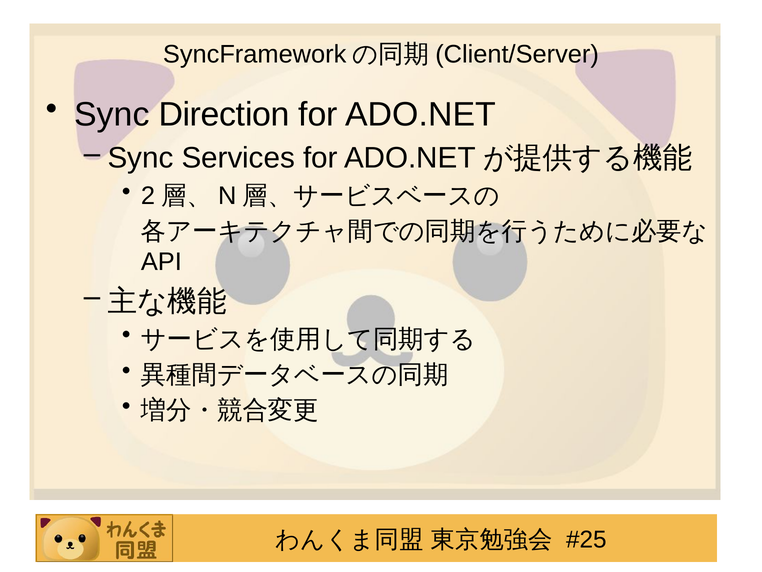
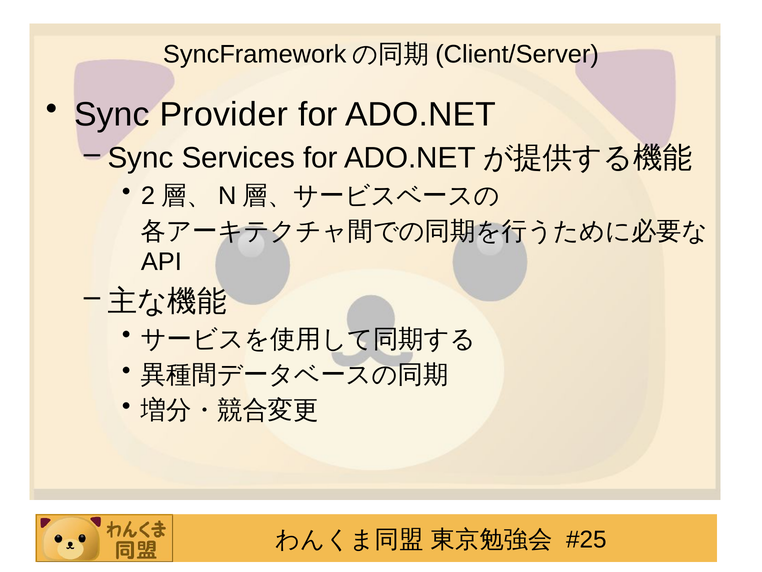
Direction: Direction -> Provider
